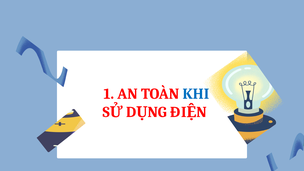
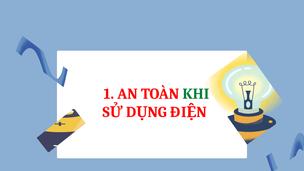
KHI colour: blue -> green
